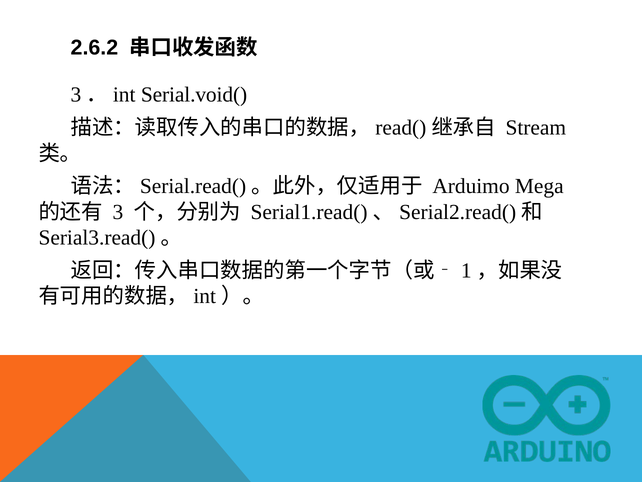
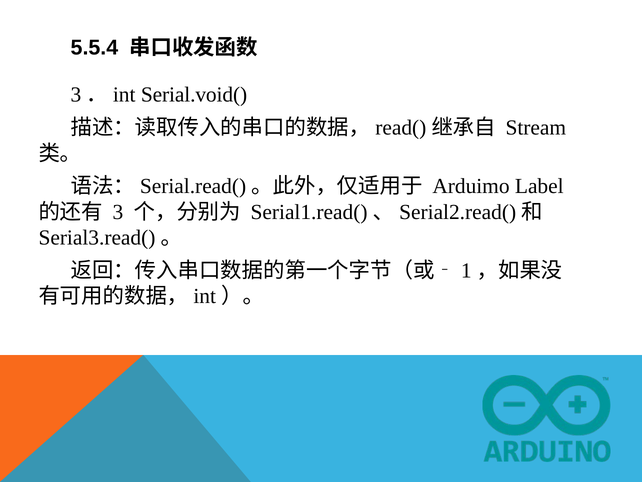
2.6.2: 2.6.2 -> 5.5.4
Mega: Mega -> Label
